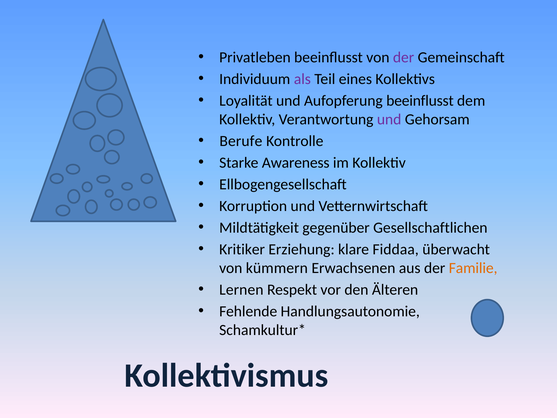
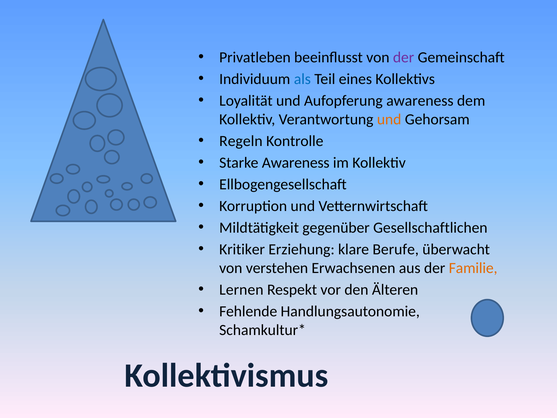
als colour: purple -> blue
Aufopferung beeinflusst: beeinflusst -> awareness
und at (389, 119) colour: purple -> orange
Berufe: Berufe -> Regeln
Fiddaa: Fiddaa -> Berufe
kümmern: kümmern -> verstehen
